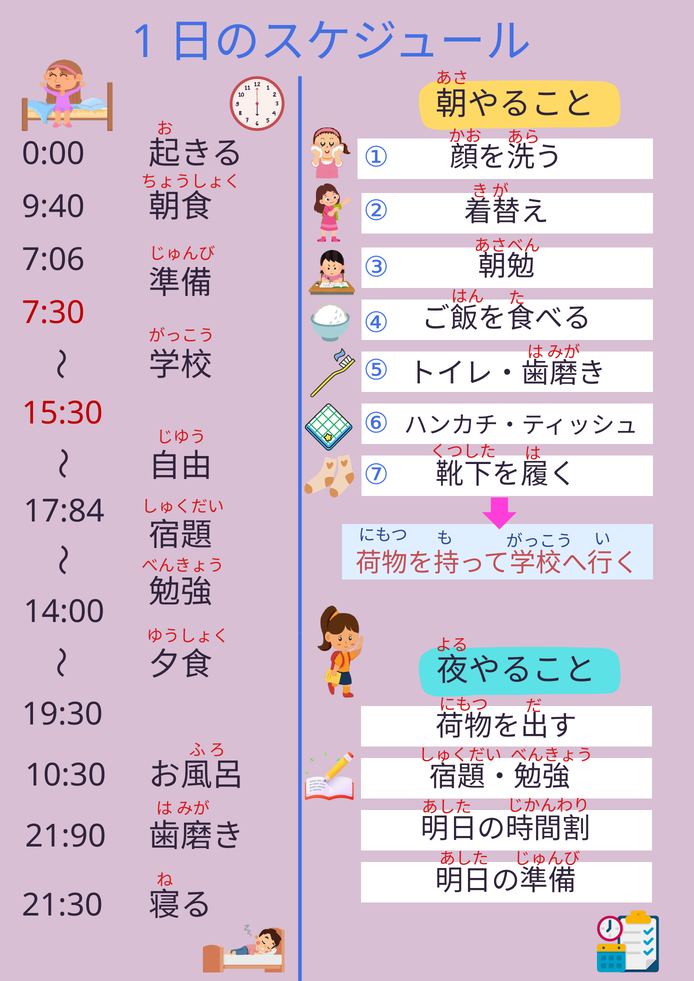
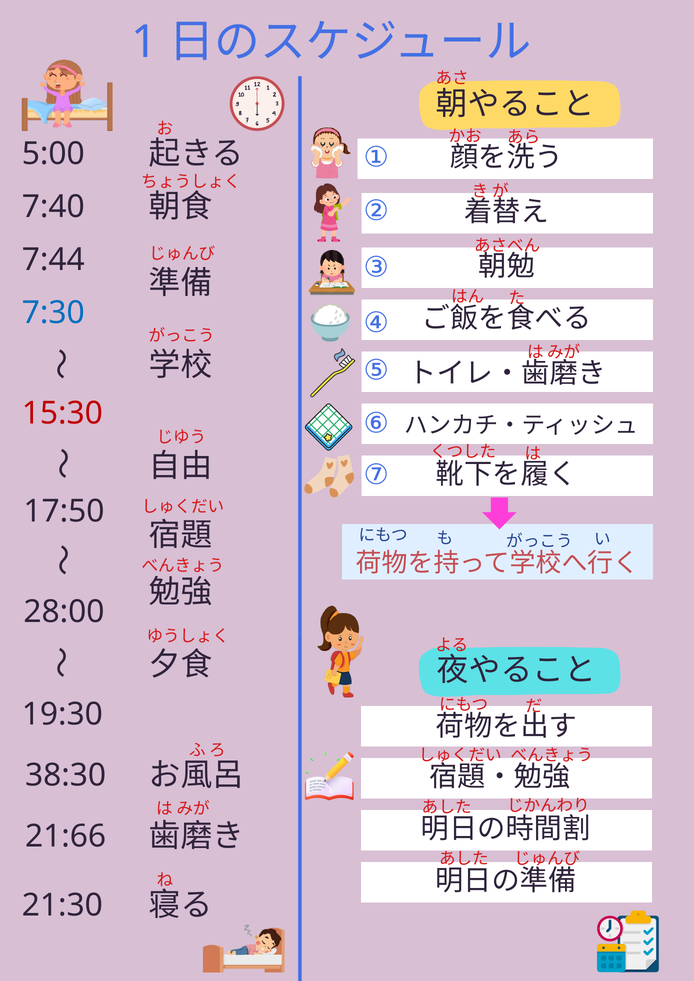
0:00: 0:00 -> 5:00
9:40: 9:40 -> 7:40
7:06: 7:06 -> 7:44
7:30 colour: red -> blue
17:84: 17:84 -> 17:50
14:00: 14:00 -> 28:00
10:30: 10:30 -> 38:30
21:90: 21:90 -> 21:66
